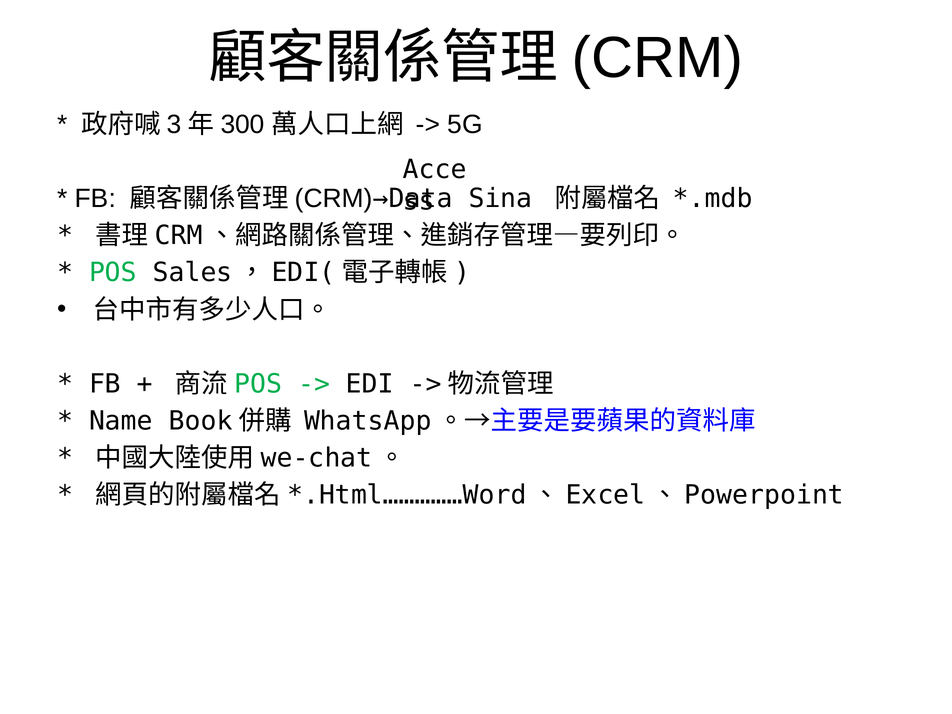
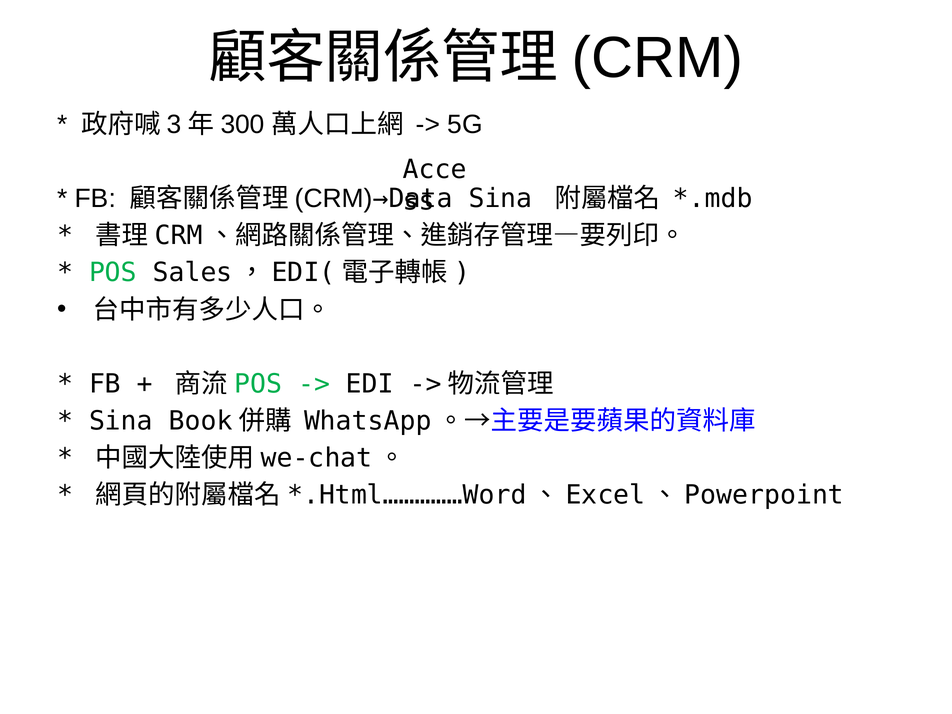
Name at (121, 421): Name -> Sina
